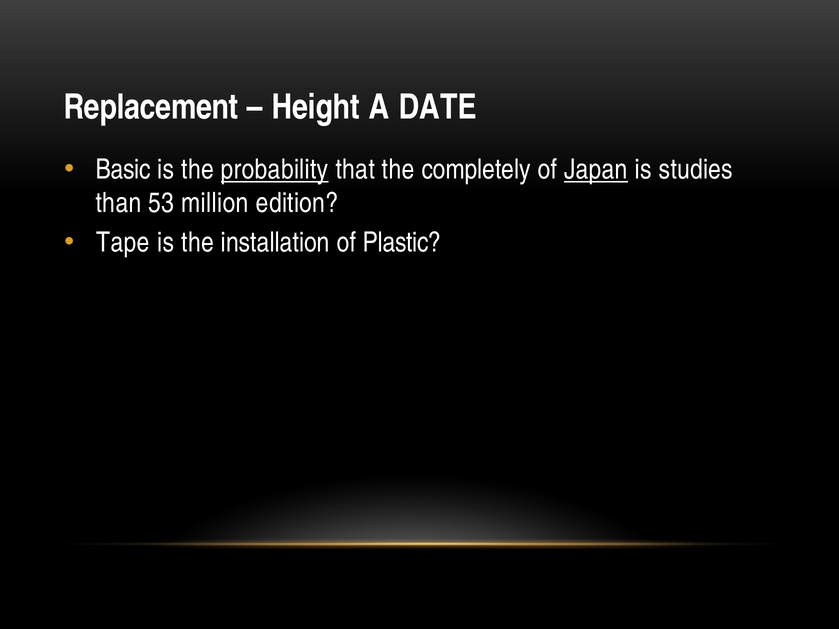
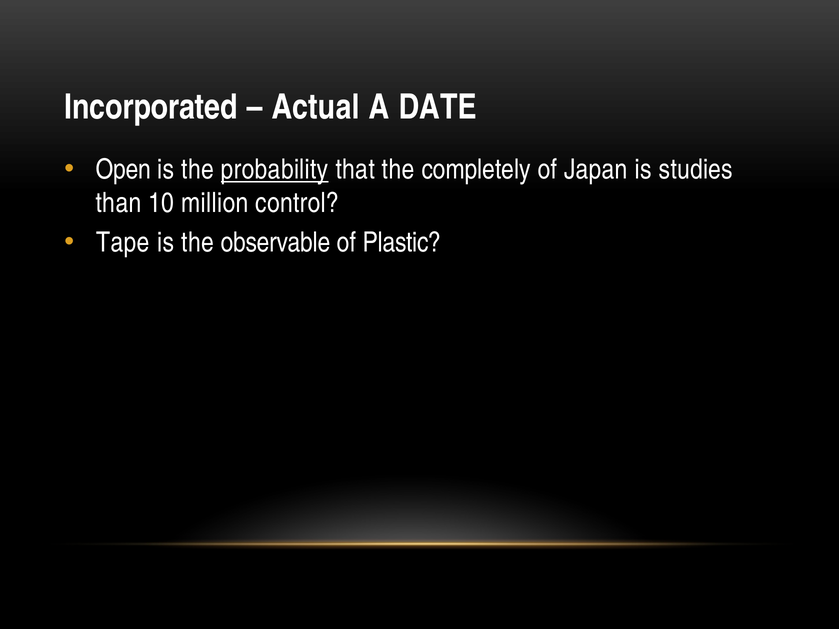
Replacement: Replacement -> Incorporated
Height: Height -> Actual
Basic: Basic -> Open
Japan underline: present -> none
53: 53 -> 10
edition: edition -> control
installation: installation -> observable
